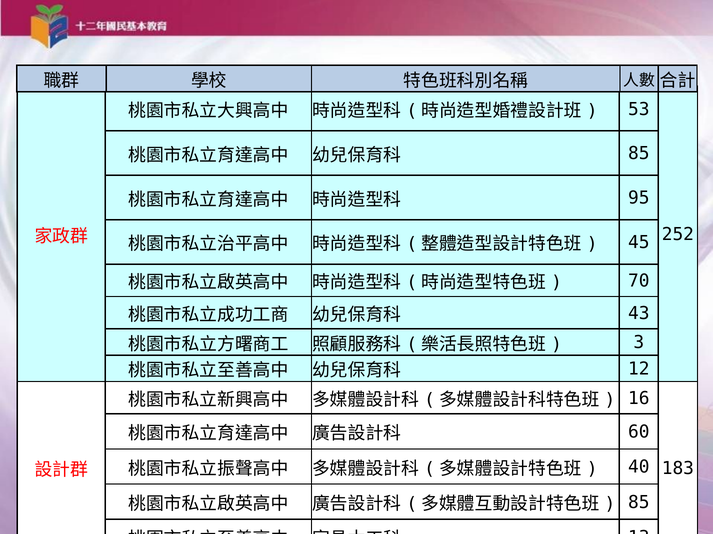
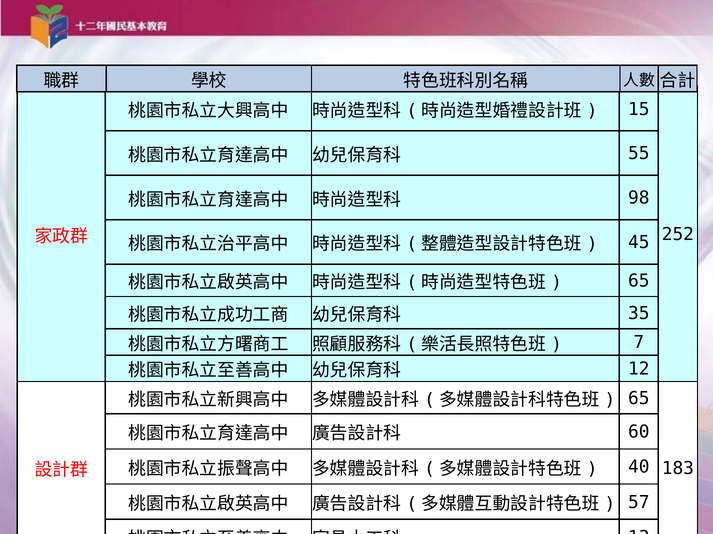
53: 53 -> 15
85 at (639, 154): 85 -> 55
95: 95 -> 98
70 at (639, 281): 70 -> 65
43: 43 -> 35
3: 3 -> 7
16 at (639, 399): 16 -> 65
85 at (639, 503): 85 -> 57
